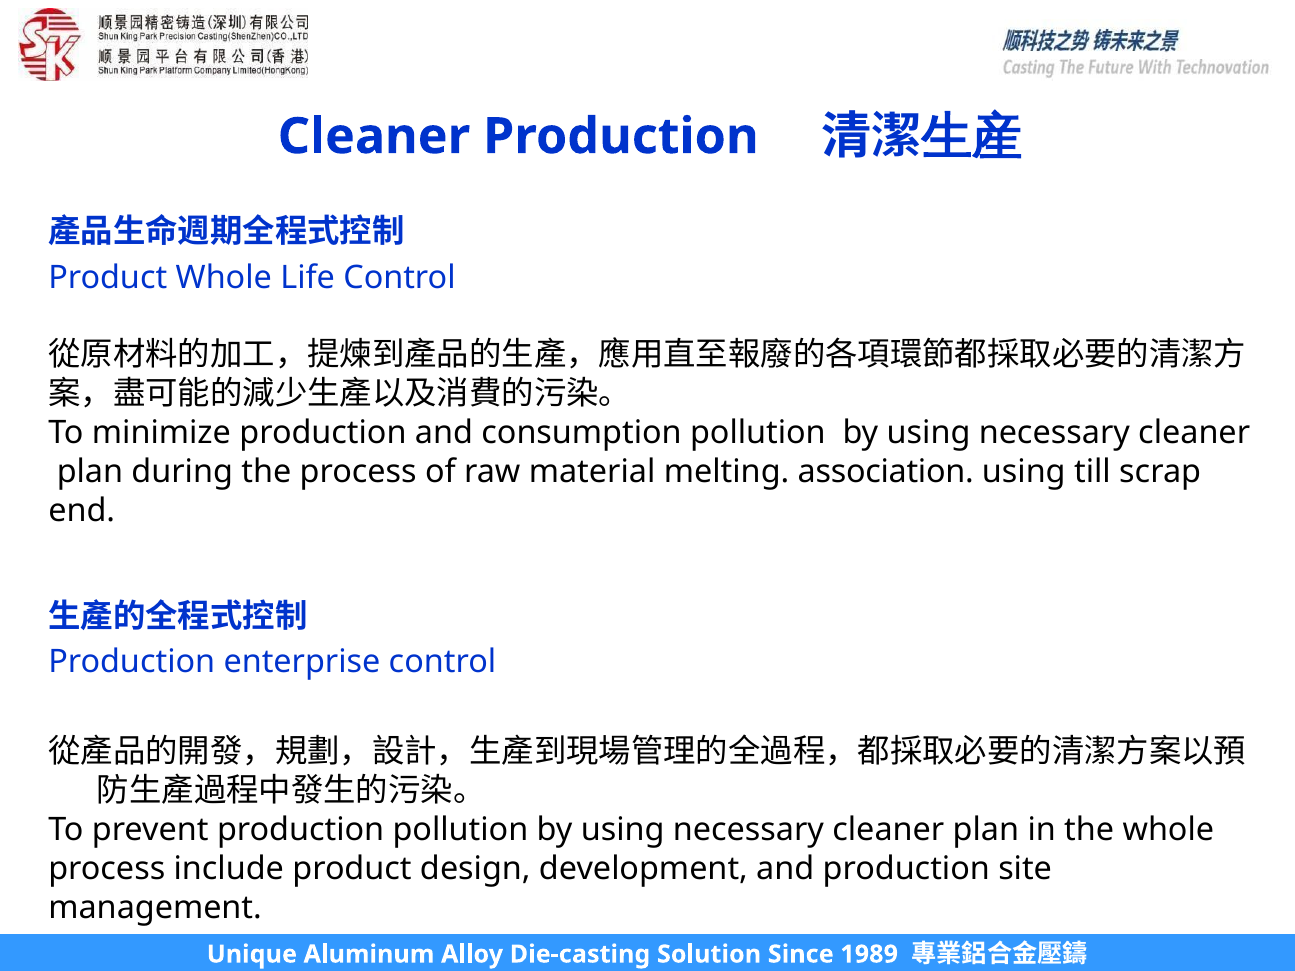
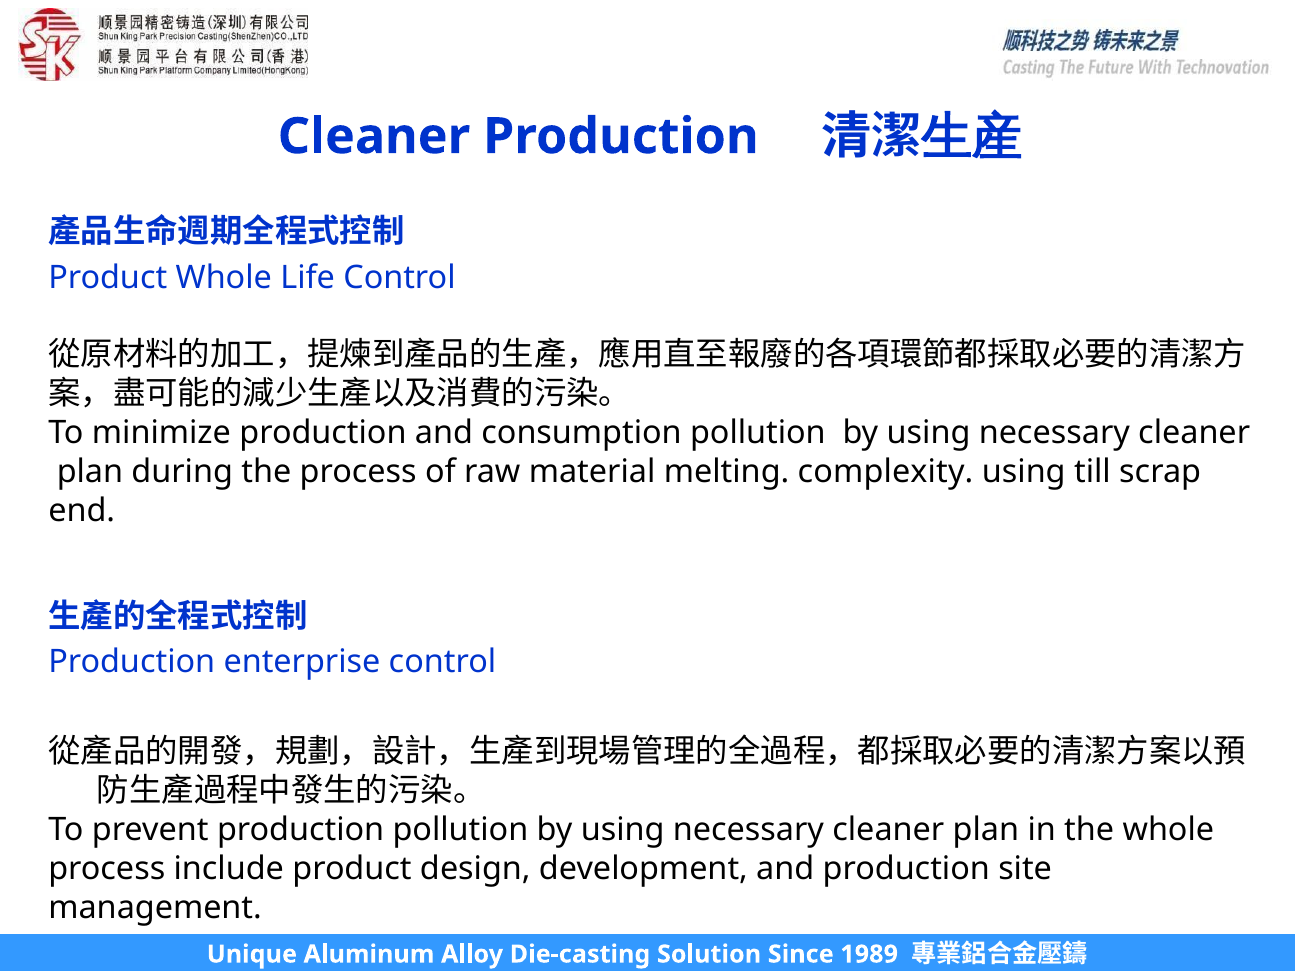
association: association -> complexity
